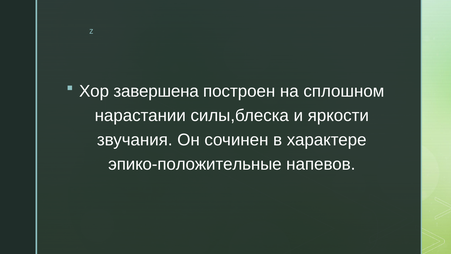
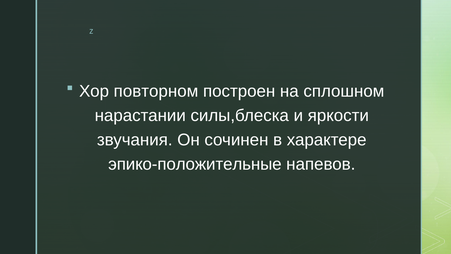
завершена: завершена -> повторном
